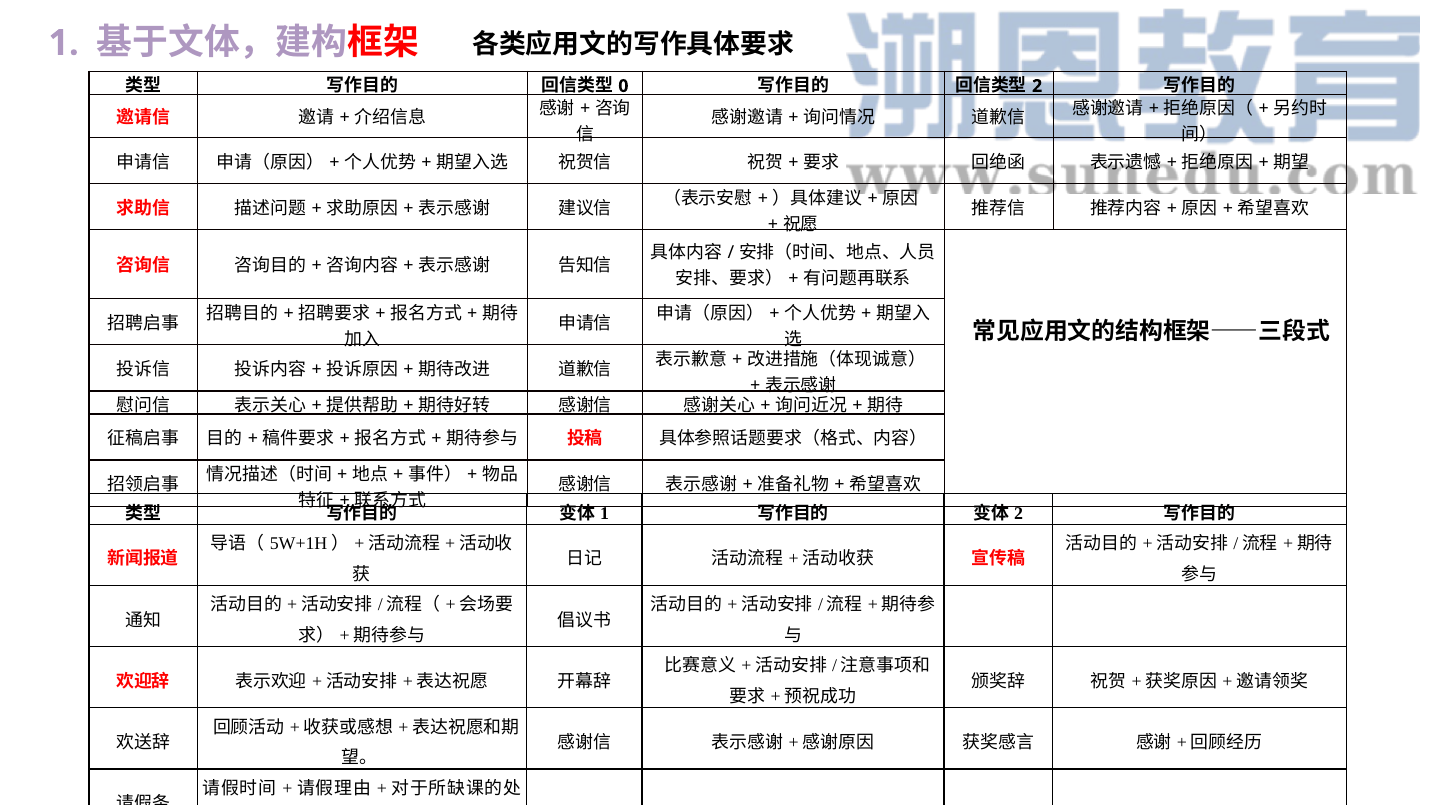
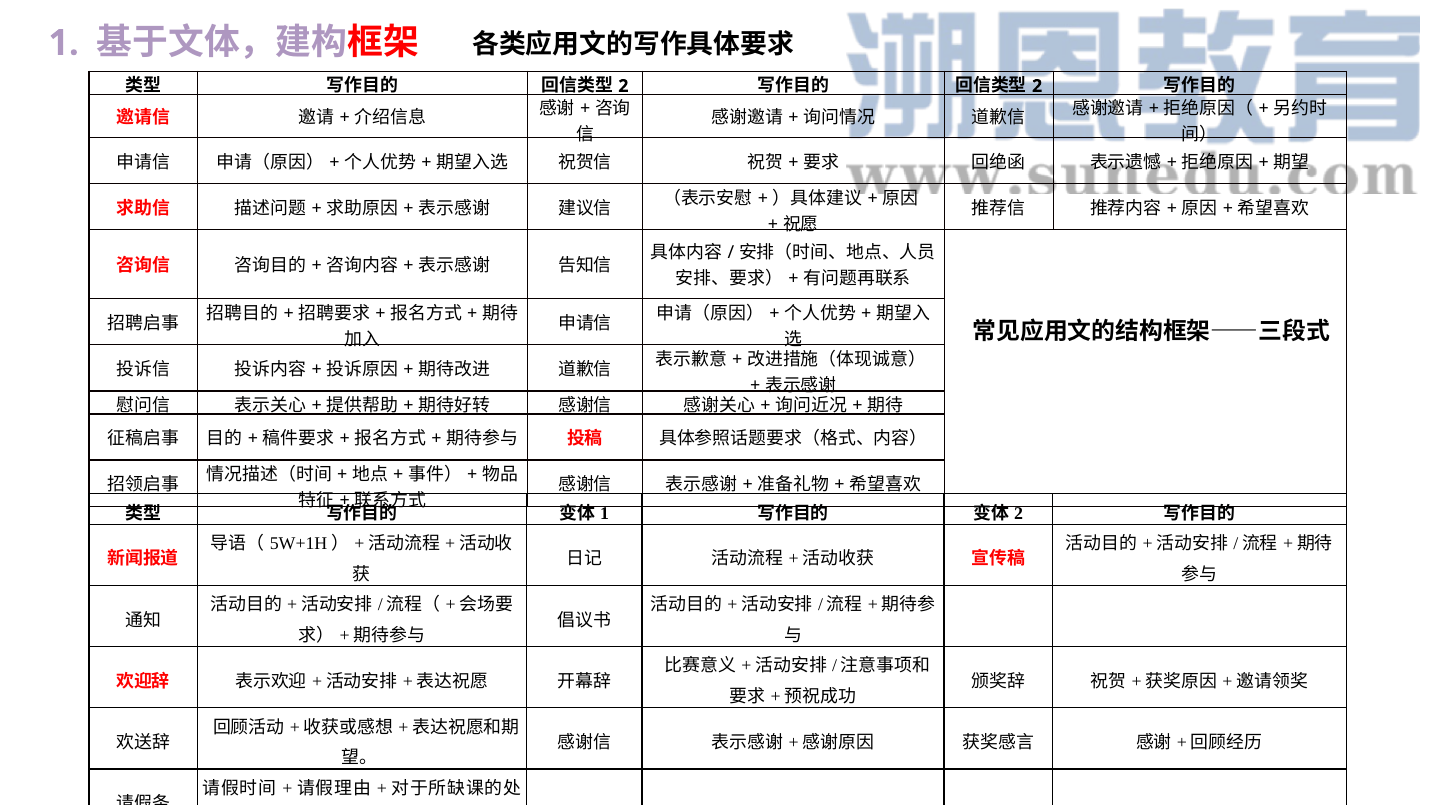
0 at (623, 86): 0 -> 2
